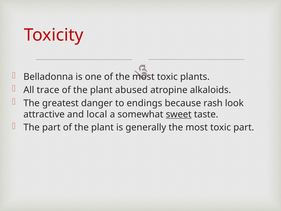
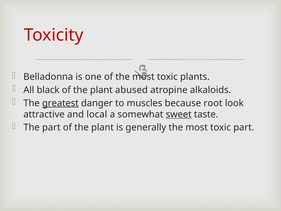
trace: trace -> black
greatest underline: none -> present
endings: endings -> muscles
rash: rash -> root
